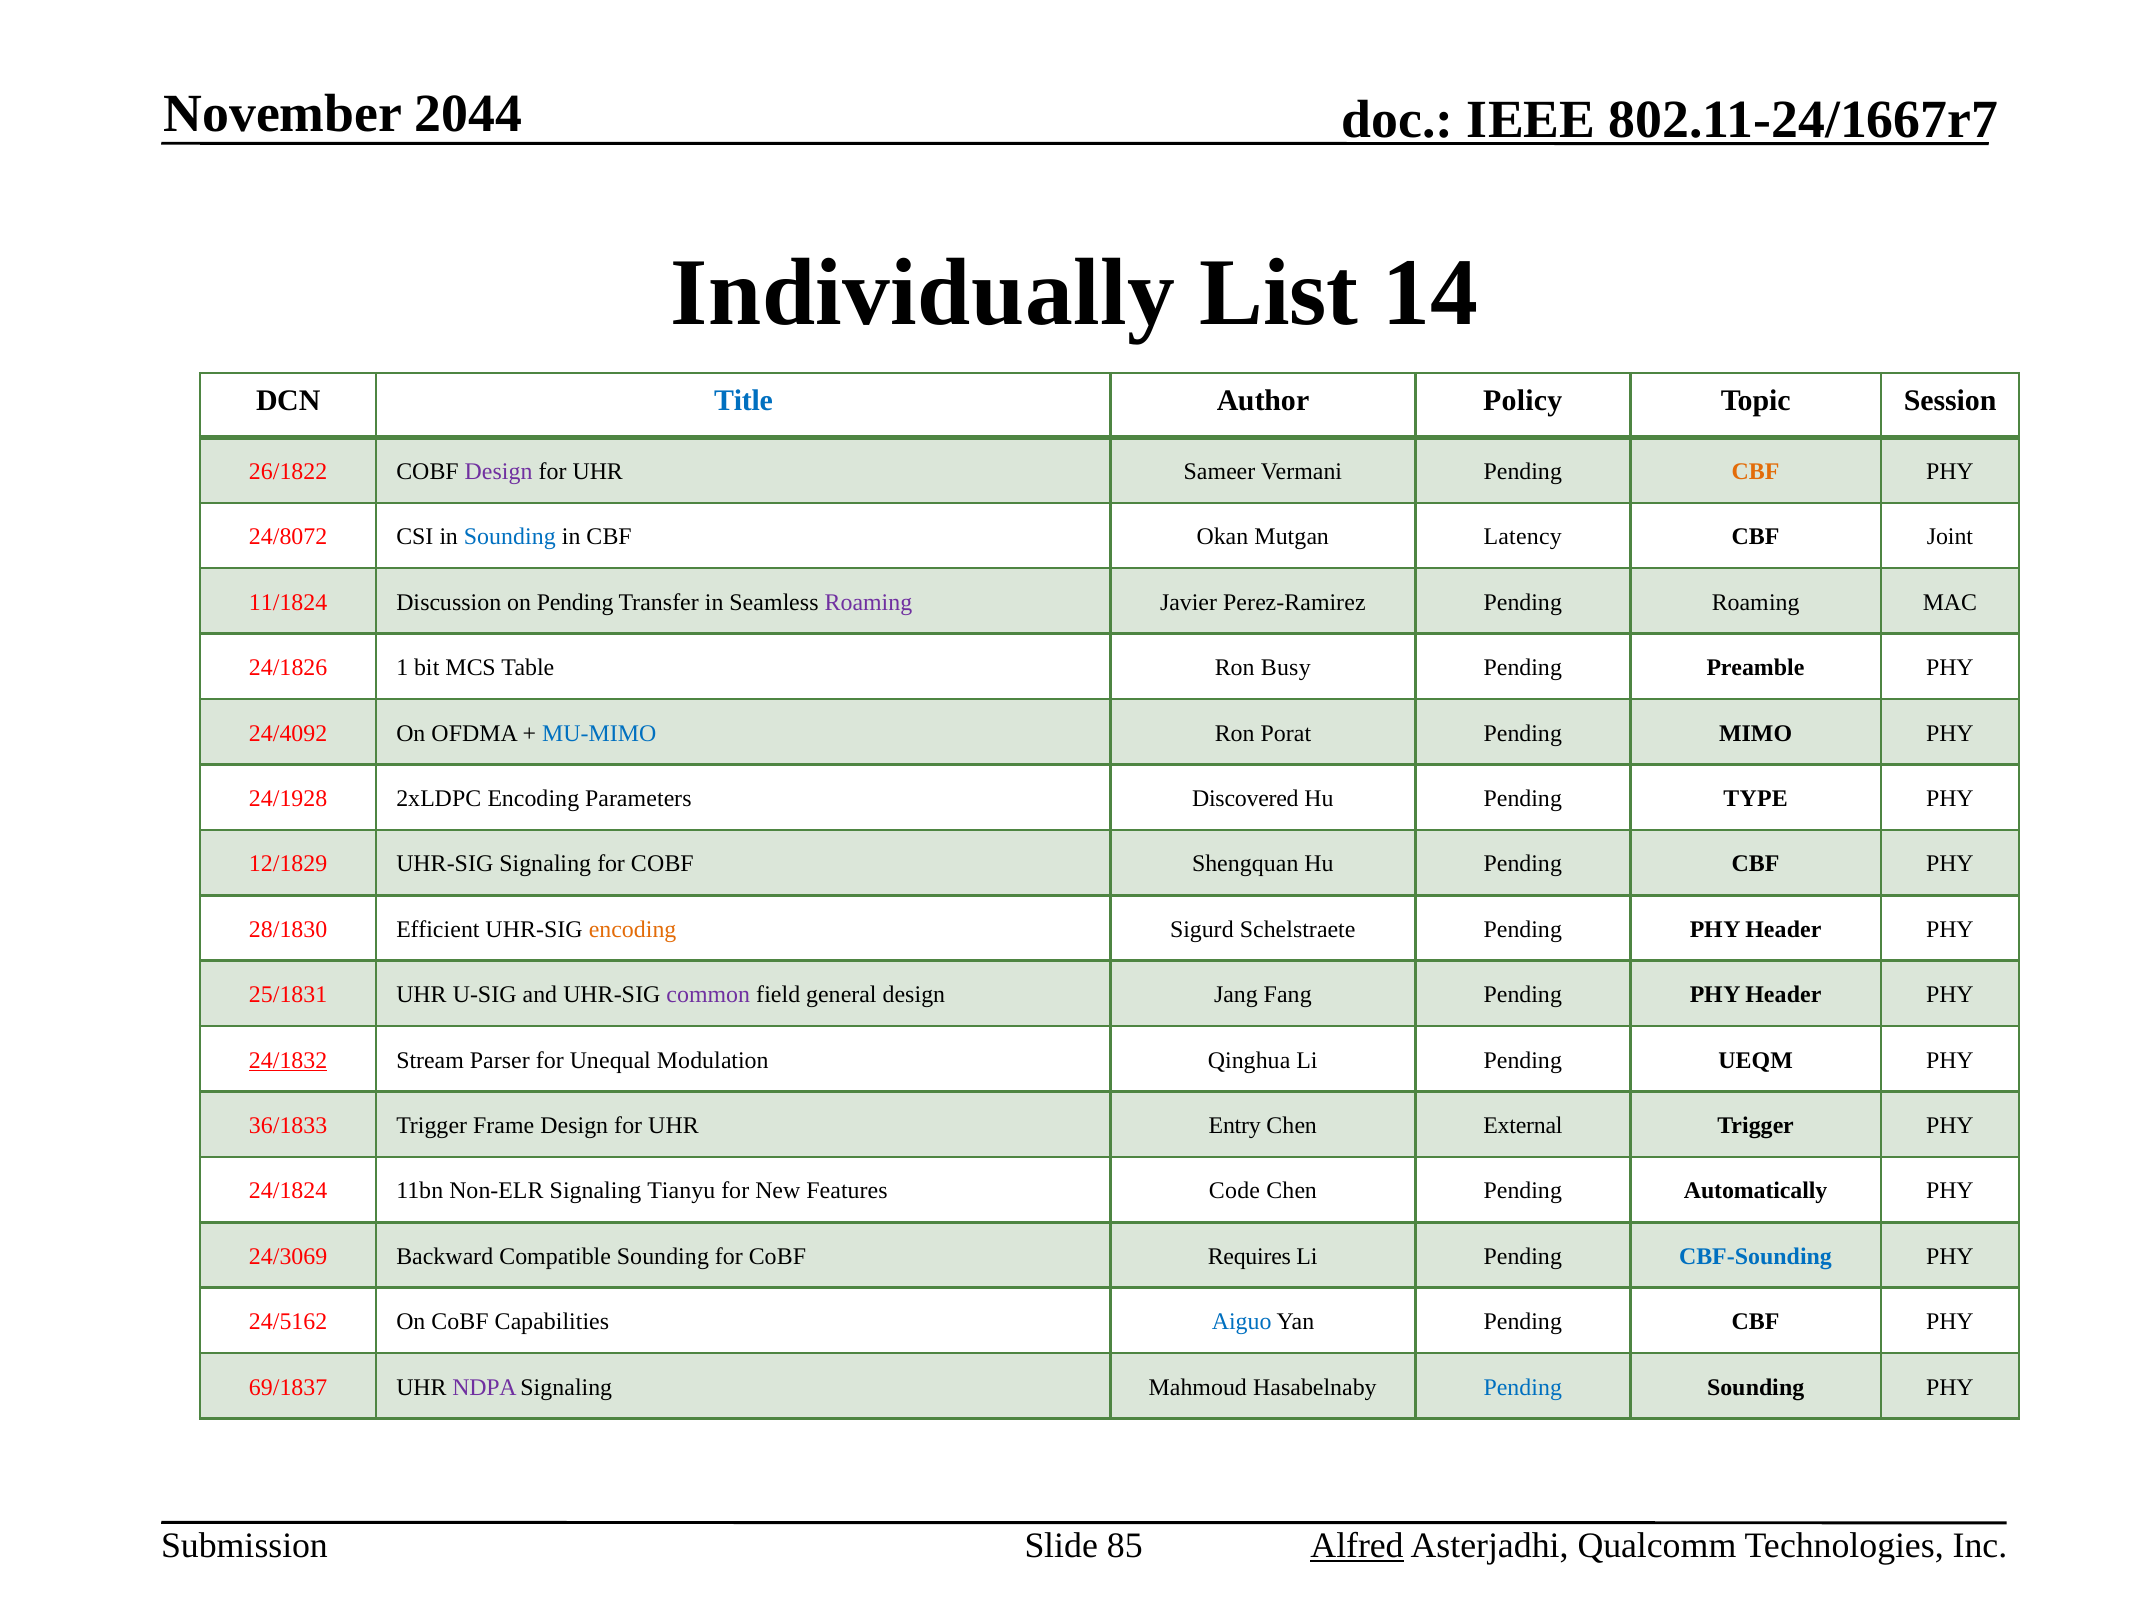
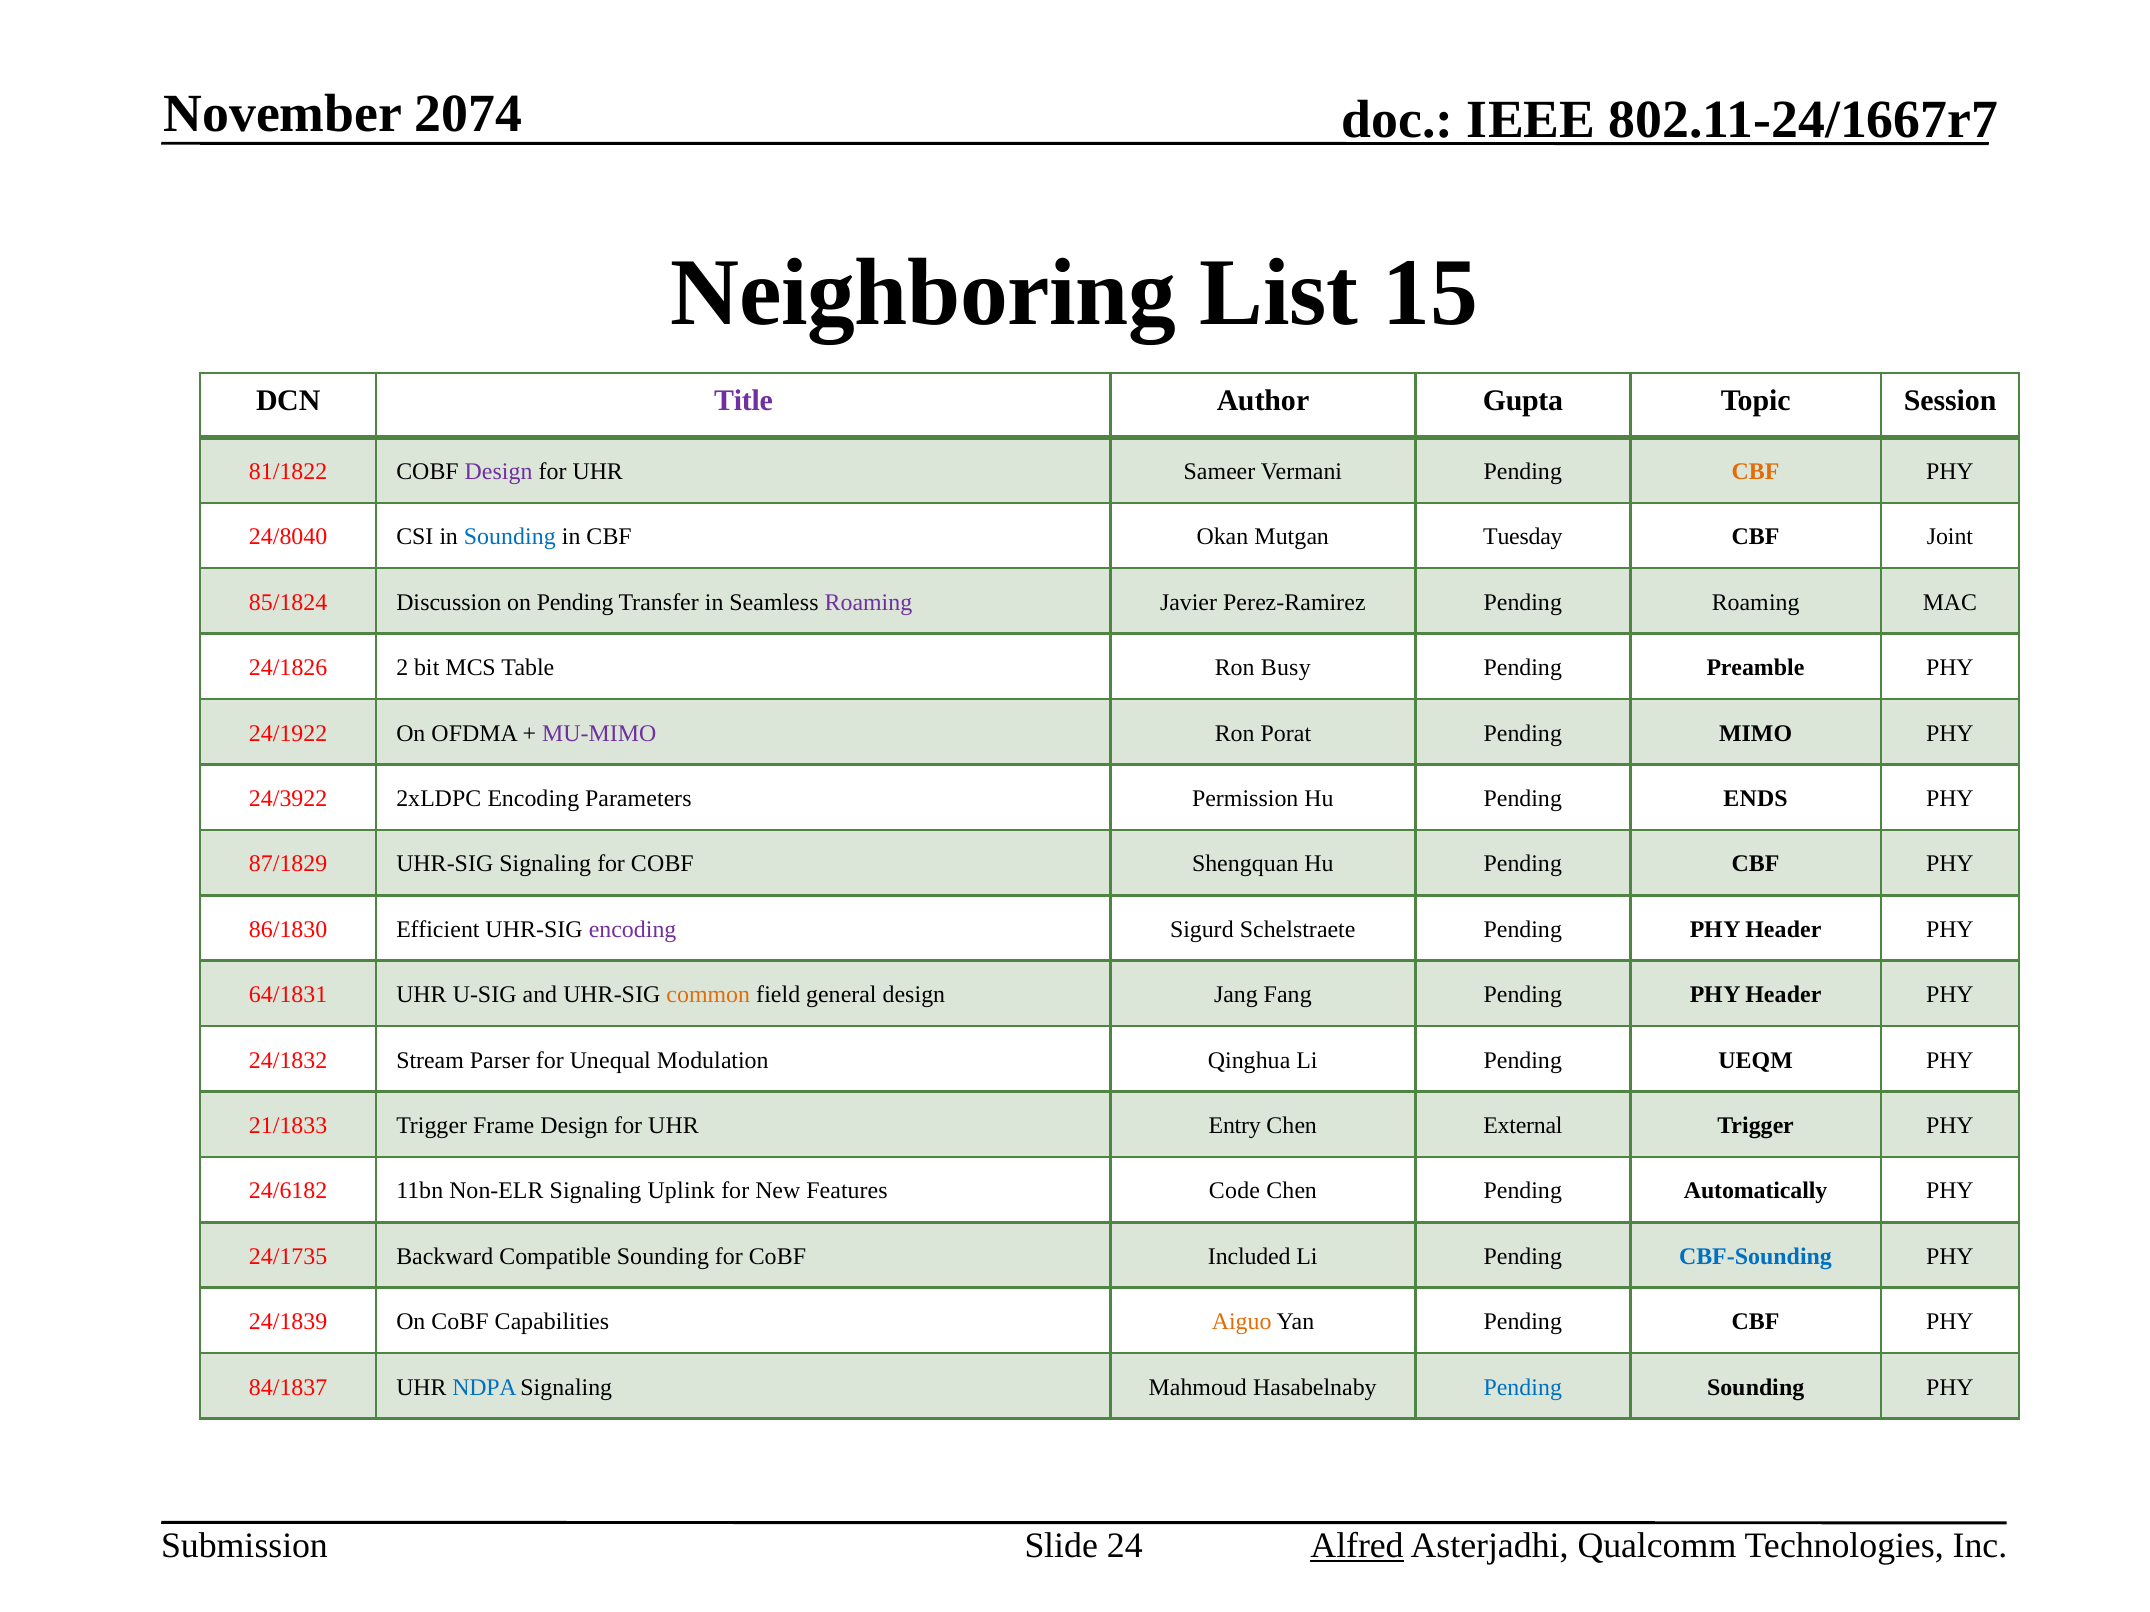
2044: 2044 -> 2074
Individually: Individually -> Neighboring
14: 14 -> 15
Title colour: blue -> purple
Policy: Policy -> Gupta
26/1822: 26/1822 -> 81/1822
24/8072: 24/8072 -> 24/8040
Latency: Latency -> Tuesday
11/1824: 11/1824 -> 85/1824
1: 1 -> 2
24/4092: 24/4092 -> 24/1922
MU-MIMO colour: blue -> purple
24/1928: 24/1928 -> 24/3922
Discovered: Discovered -> Permission
TYPE: TYPE -> ENDS
12/1829: 12/1829 -> 87/1829
28/1830: 28/1830 -> 86/1830
encoding at (633, 930) colour: orange -> purple
25/1831: 25/1831 -> 64/1831
common colour: purple -> orange
24/1832 underline: present -> none
36/1833: 36/1833 -> 21/1833
24/1824: 24/1824 -> 24/6182
Tianyu: Tianyu -> Uplink
24/3069: 24/3069 -> 24/1735
Requires: Requires -> Included
24/5162: 24/5162 -> 24/1839
Aiguo colour: blue -> orange
69/1837: 69/1837 -> 84/1837
NDPA colour: purple -> blue
85: 85 -> 24
